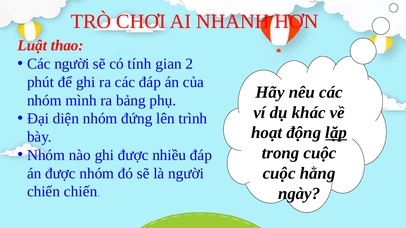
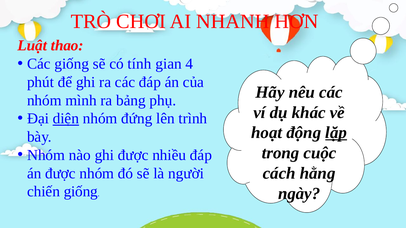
Các người: người -> giống
2: 2 -> 4
diện underline: none -> present
cuộc at (279, 174): cuộc -> cách
chiến chiến: chiến -> giống
